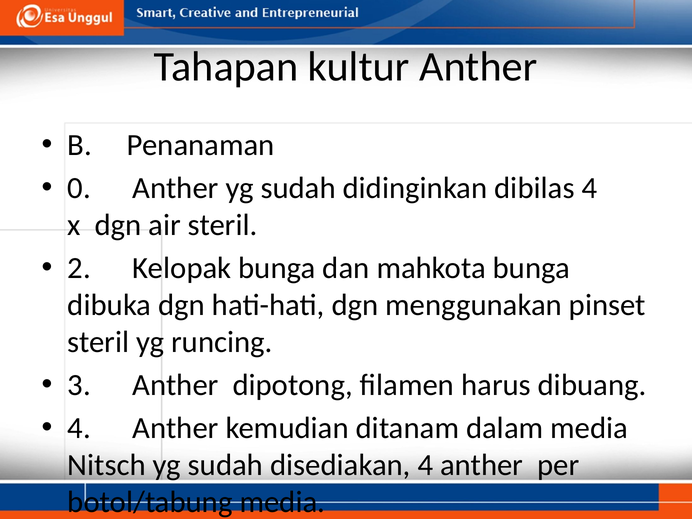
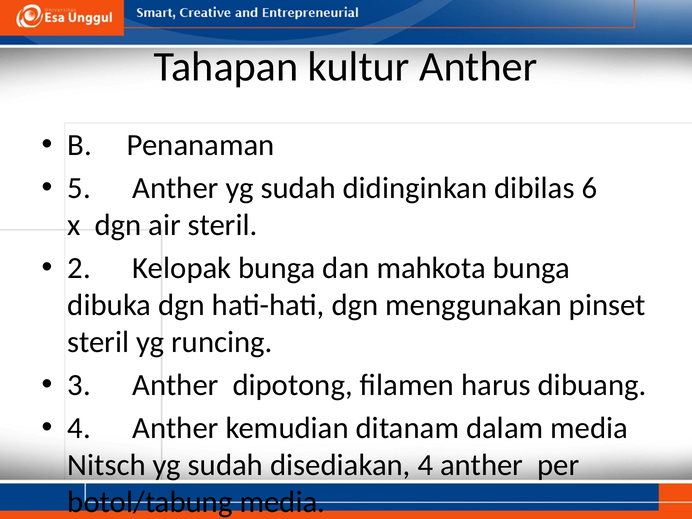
0 at (79, 188): 0 -> 5
dibilas 4: 4 -> 6
